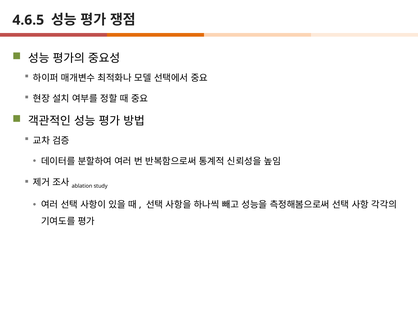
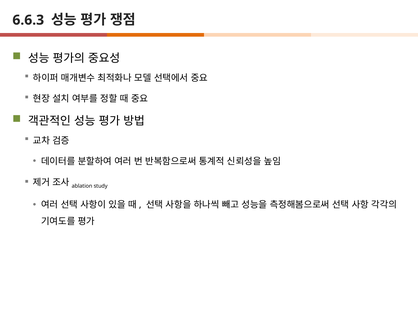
4.6.5: 4.6.5 -> 6.6.3
